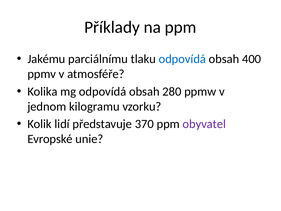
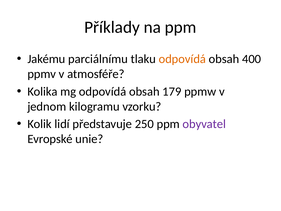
odpovídá at (182, 59) colour: blue -> orange
280: 280 -> 179
370: 370 -> 250
